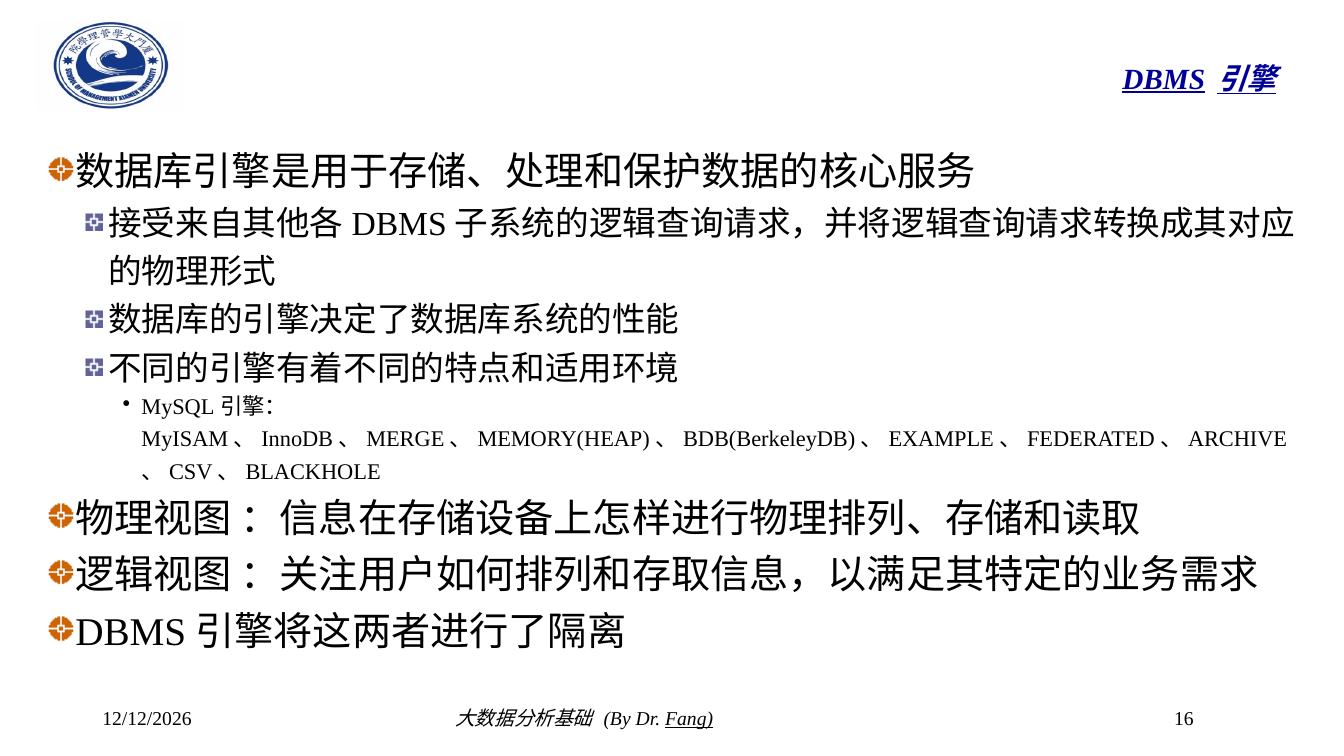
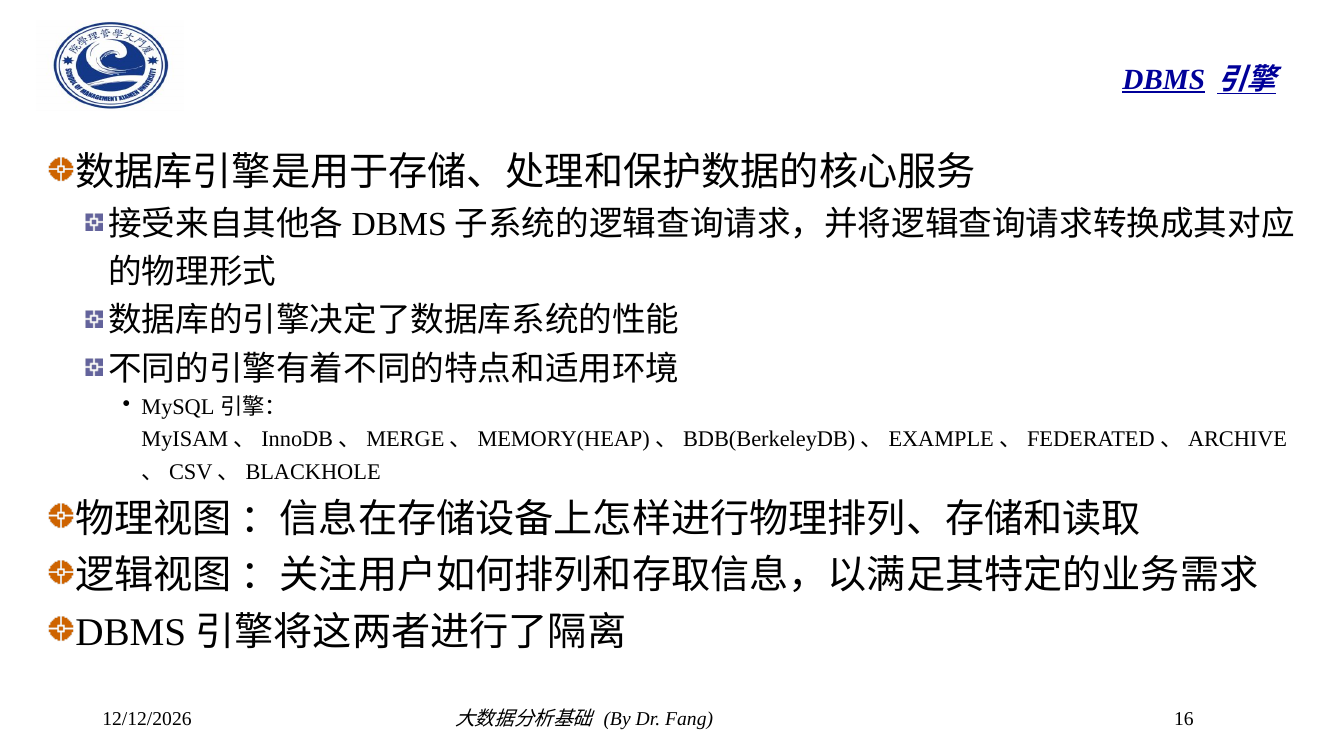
Fang underline: present -> none
